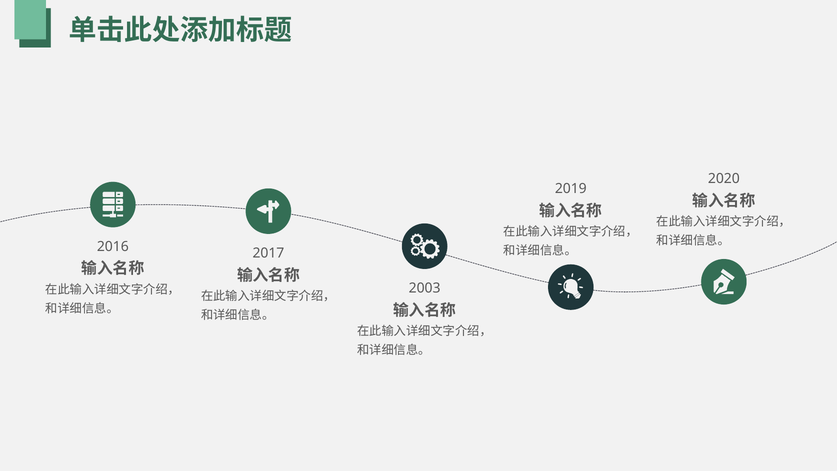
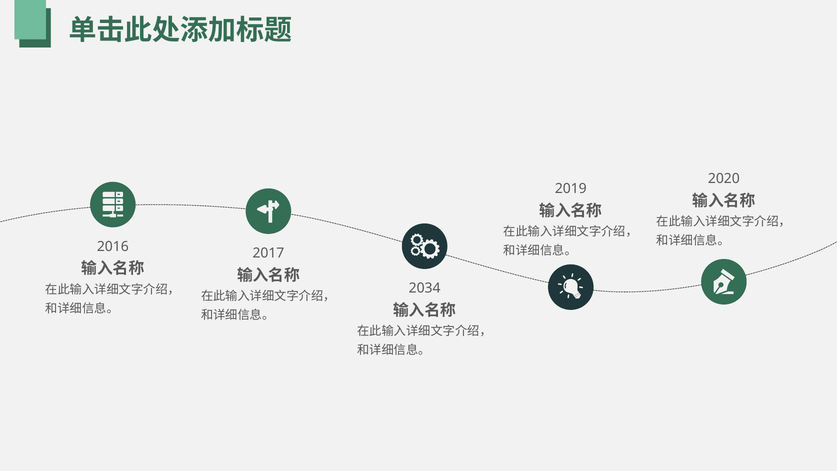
2003: 2003 -> 2034
